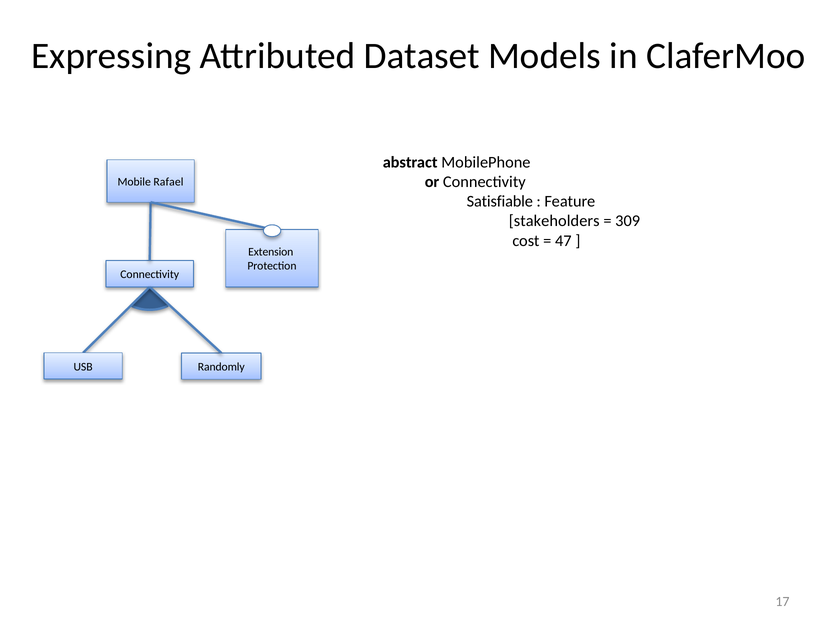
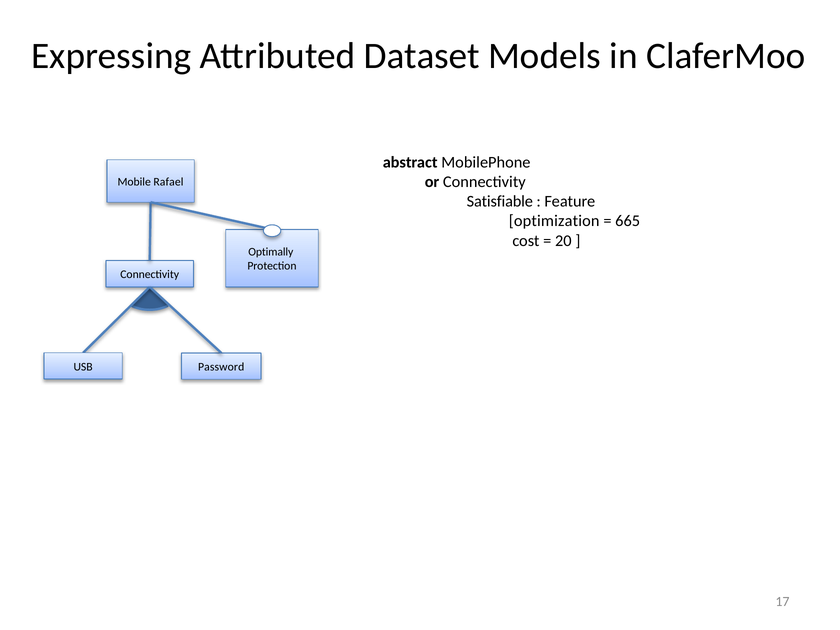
stakeholders: stakeholders -> optimization
309: 309 -> 665
47: 47 -> 20
Extension: Extension -> Optimally
Randomly: Randomly -> Password
